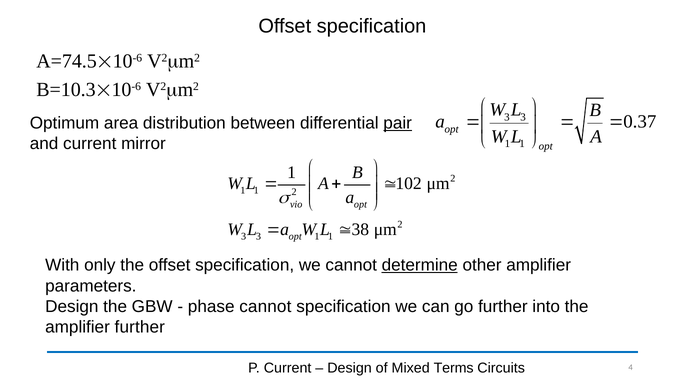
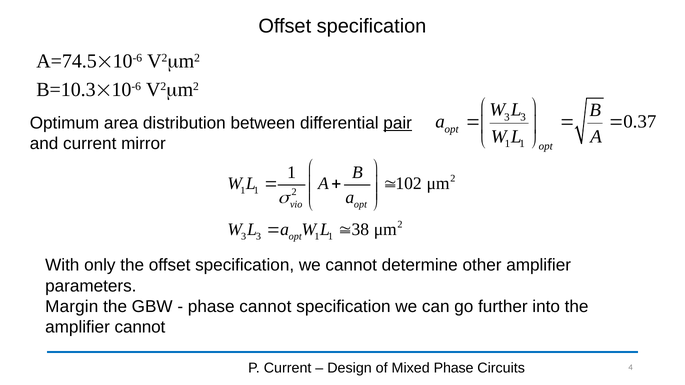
determine underline: present -> none
Design at (72, 307): Design -> Margin
amplifier further: further -> cannot
Mixed Terms: Terms -> Phase
